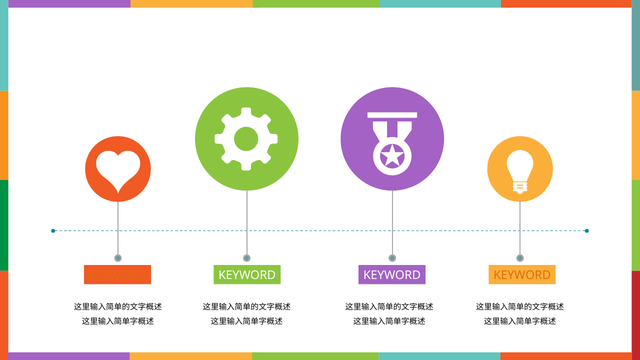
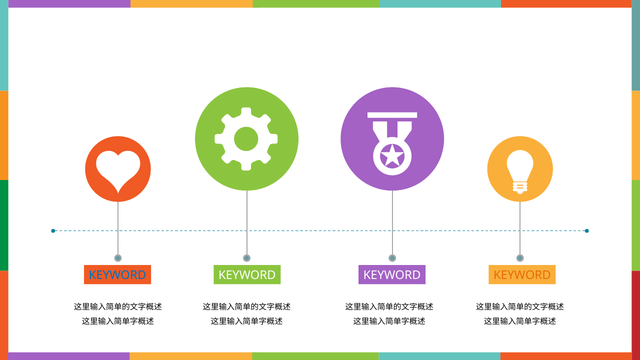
KEYWORD at (118, 275) colour: orange -> blue
